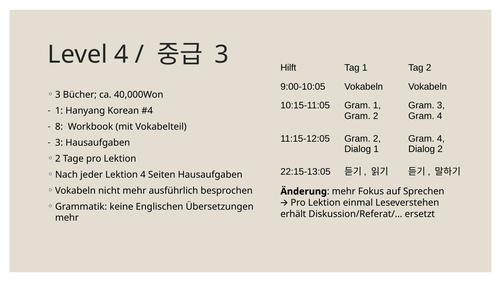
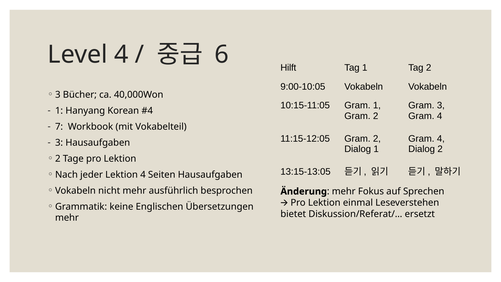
3 at (222, 54): 3 -> 6
8: 8 -> 7
22:15-13:05: 22:15-13:05 -> 13:15-13:05
erhält: erhält -> bietet
